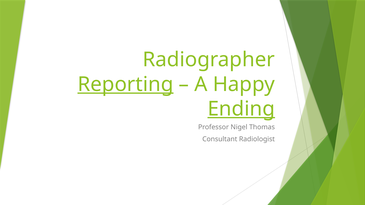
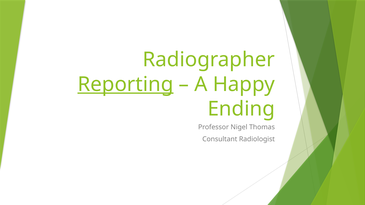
Ending underline: present -> none
